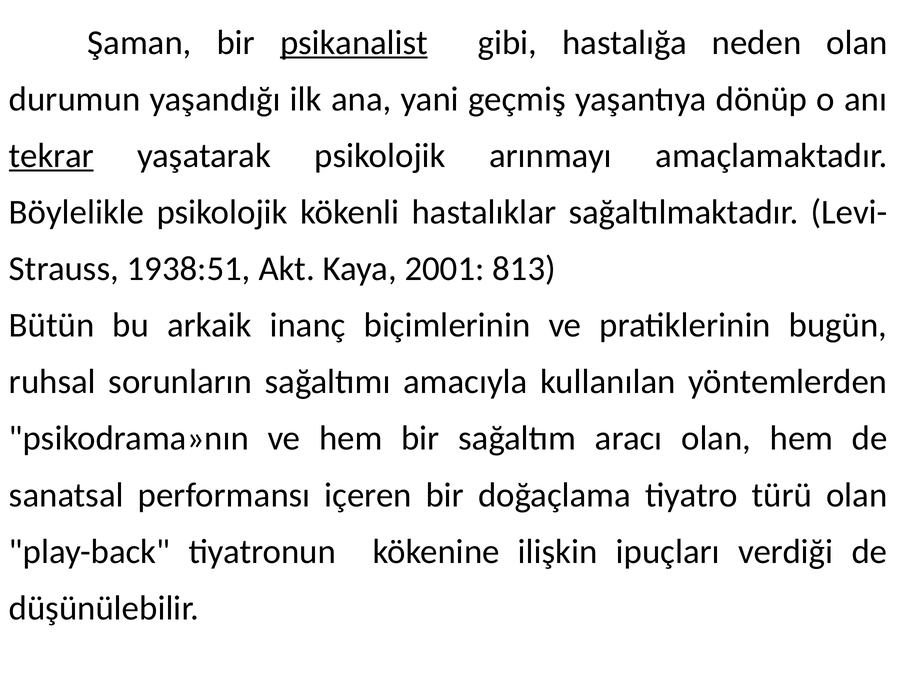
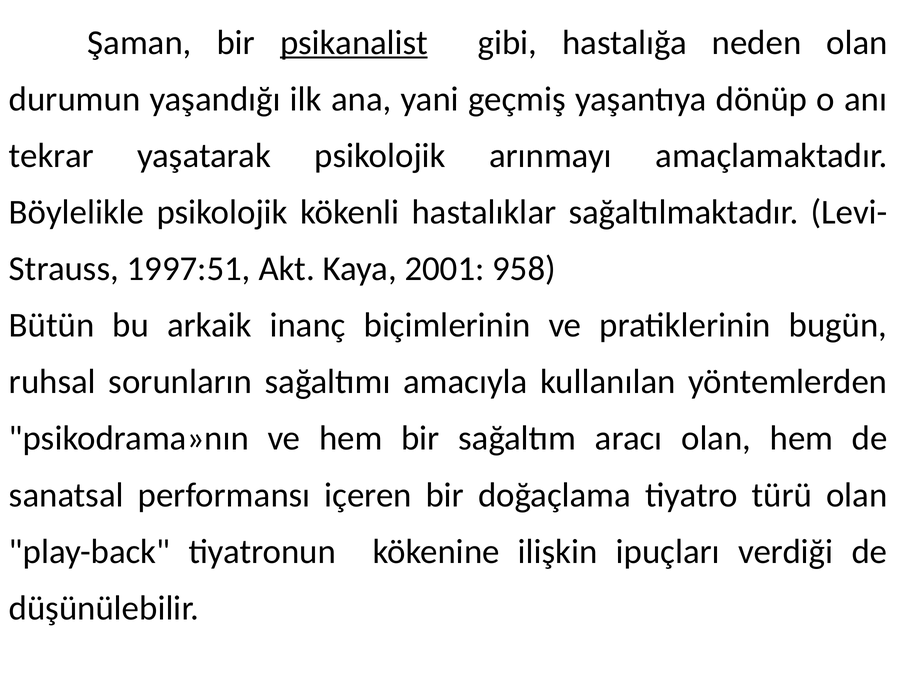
tekrar underline: present -> none
1938:51: 1938:51 -> 1997:51
813: 813 -> 958
